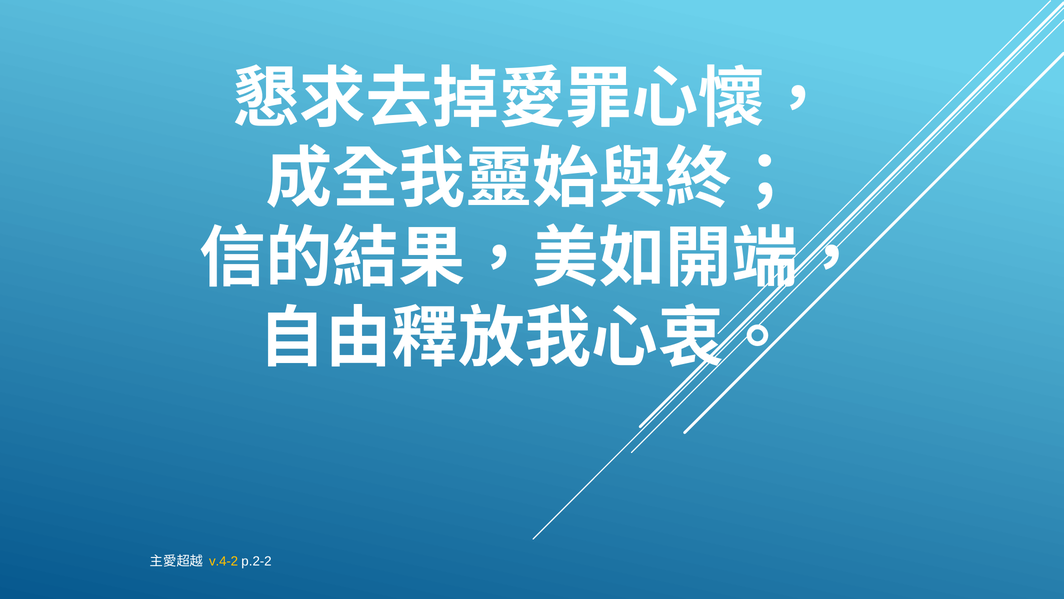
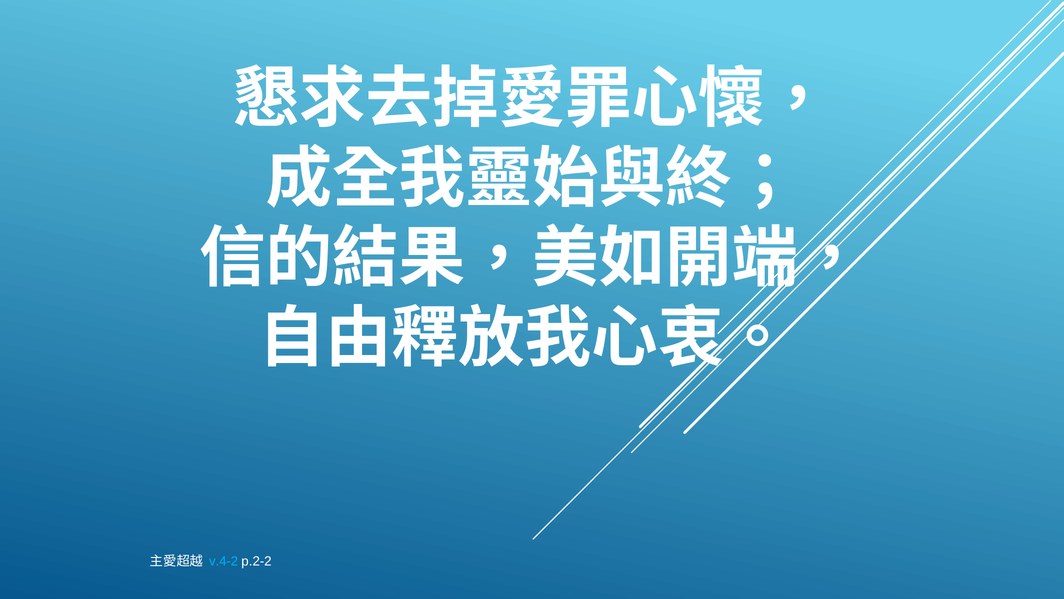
v.4-2 colour: yellow -> light blue
